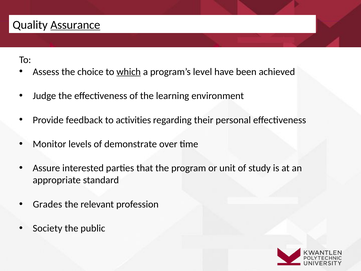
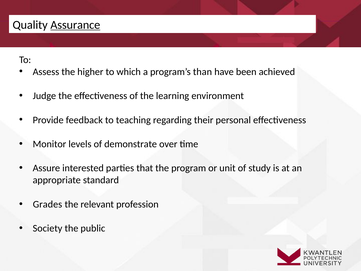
choice: choice -> higher
which underline: present -> none
level: level -> than
activities: activities -> teaching
